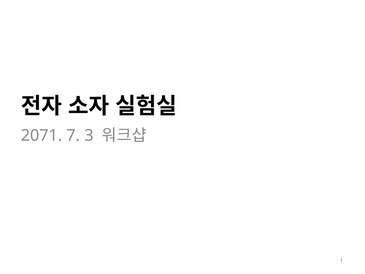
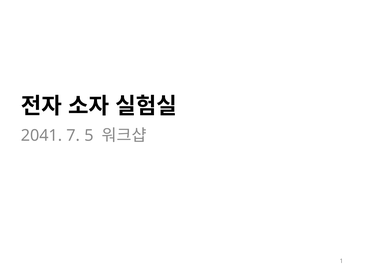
2071: 2071 -> 2041
3: 3 -> 5
